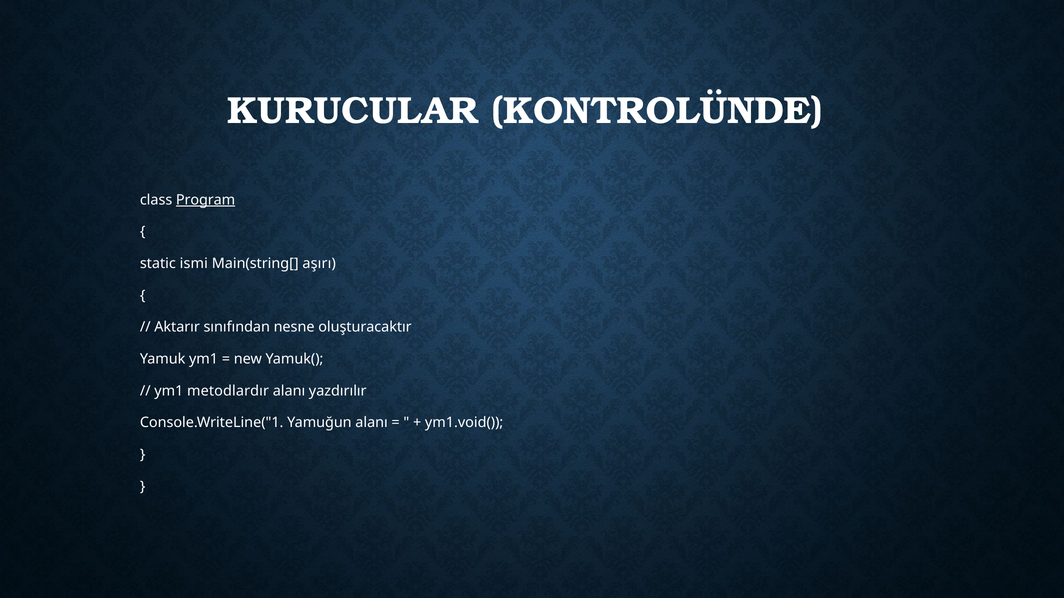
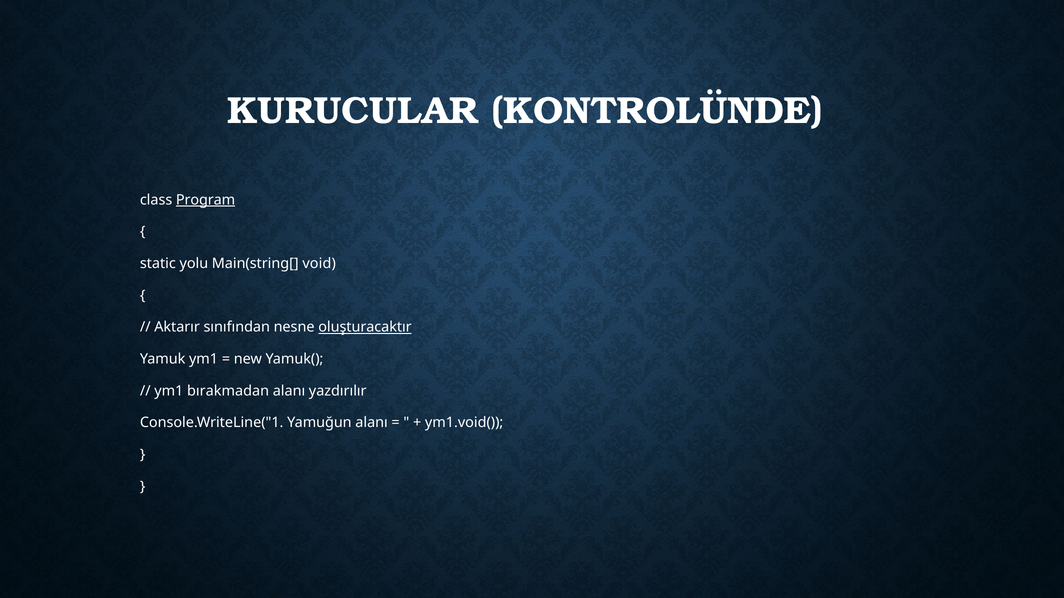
ismi: ismi -> yolu
aşırı: aşırı -> void
oluşturacaktır underline: none -> present
metodlardır: metodlardır -> bırakmadan
